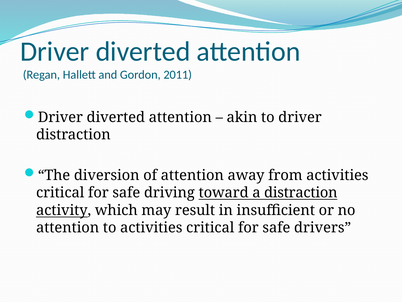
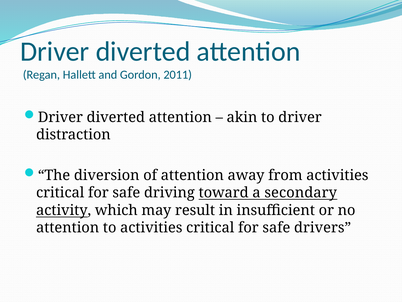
a distraction: distraction -> secondary
